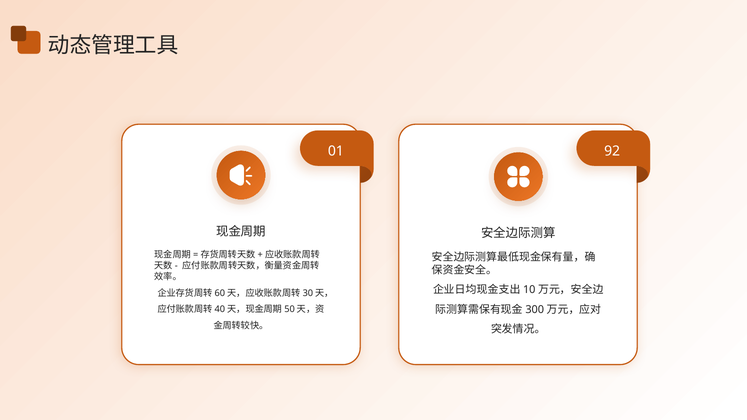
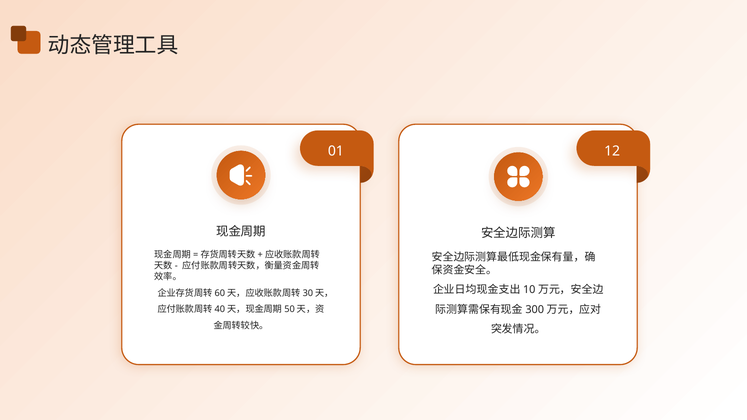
92: 92 -> 12
